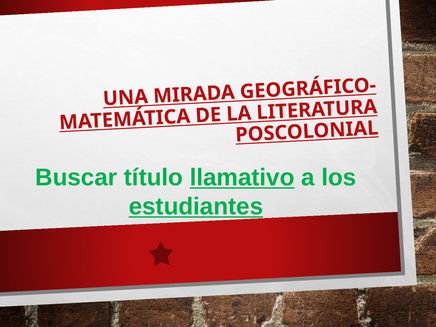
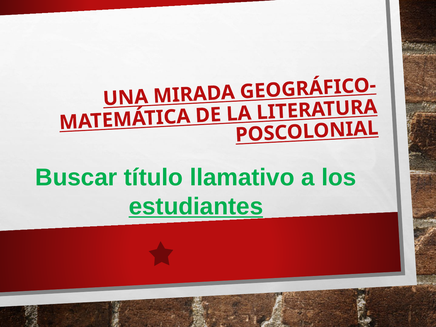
llamativo underline: present -> none
